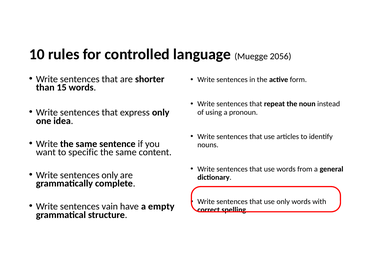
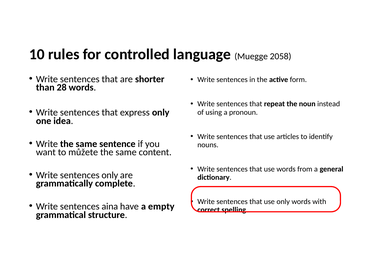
2056: 2056 -> 2058
15: 15 -> 28
specific: specific -> můžete
vain: vain -> aina
